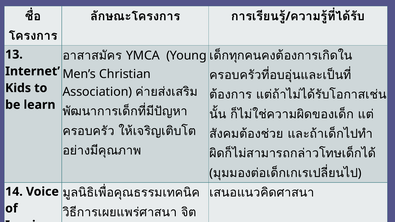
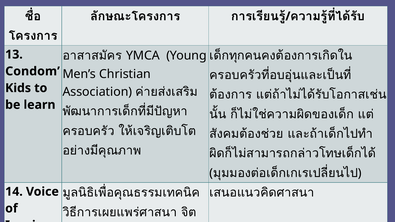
Internet at (33, 71): Internet -> Condom
